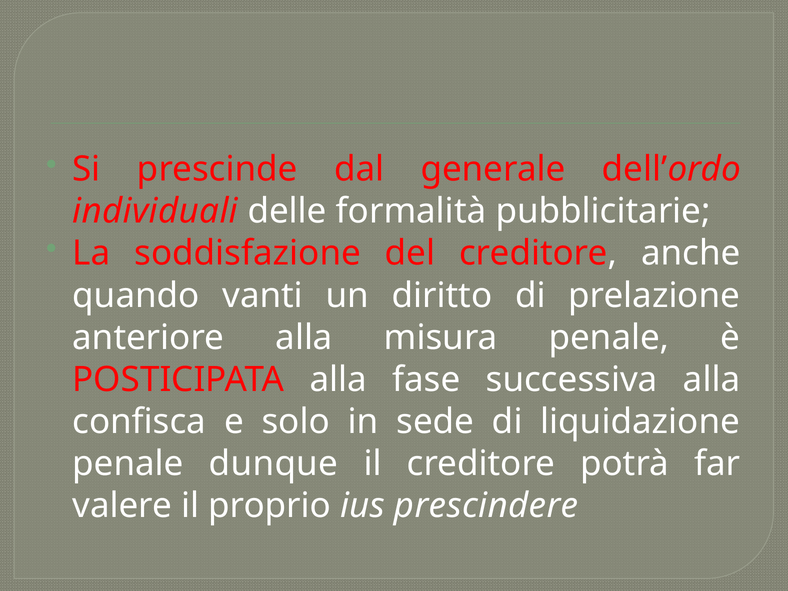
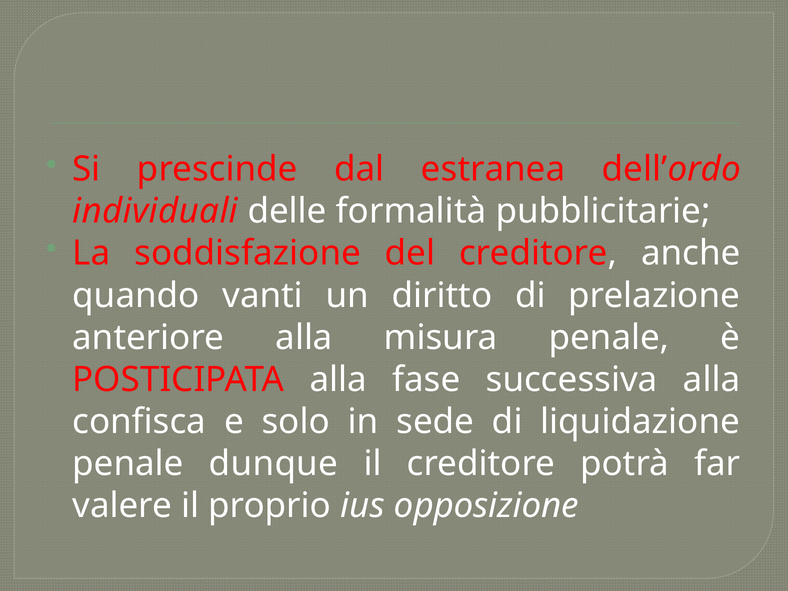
generale: generale -> estranea
prescindere: prescindere -> opposizione
